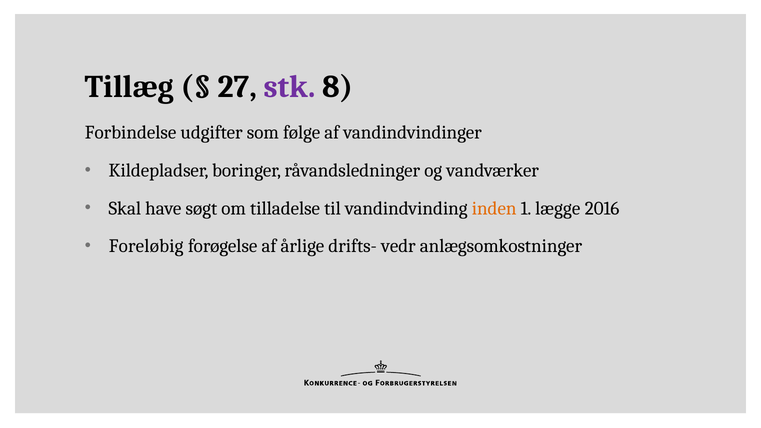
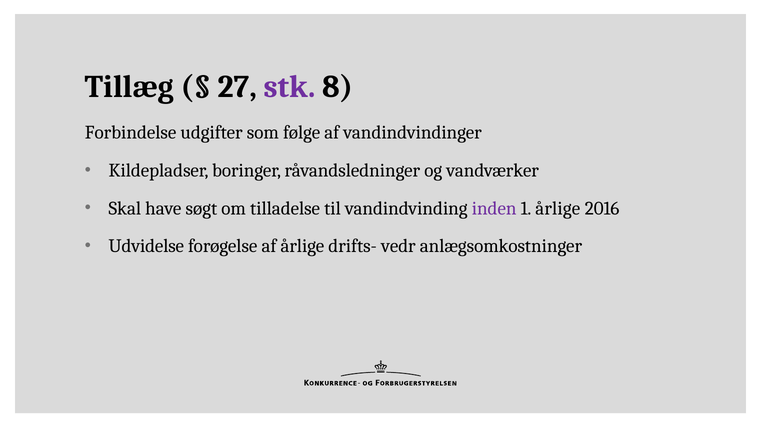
inden colour: orange -> purple
1 lægge: lægge -> årlige
Foreløbig: Foreløbig -> Udvidelse
